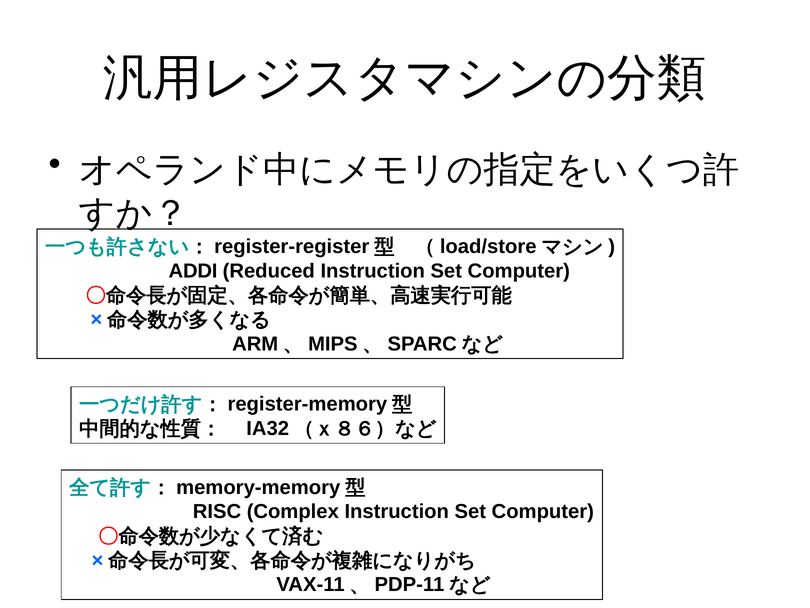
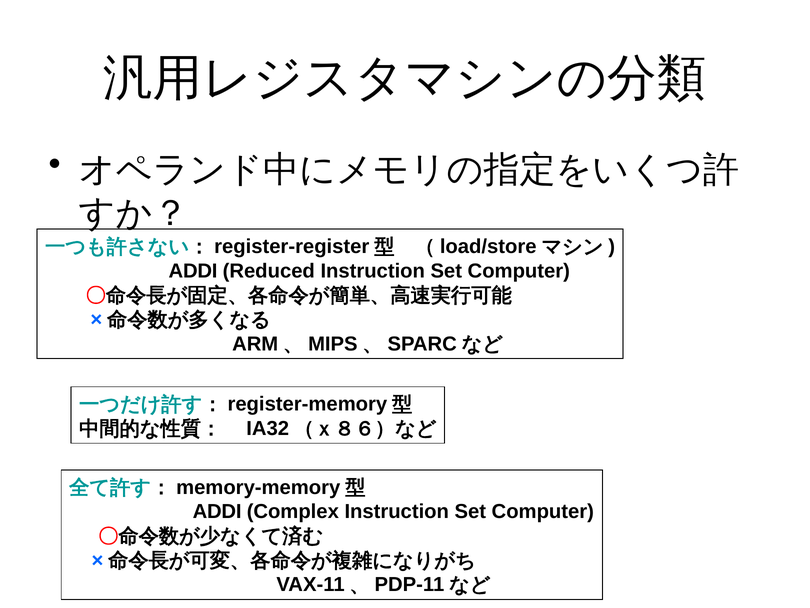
RISC at (217, 511): RISC -> ADDI
